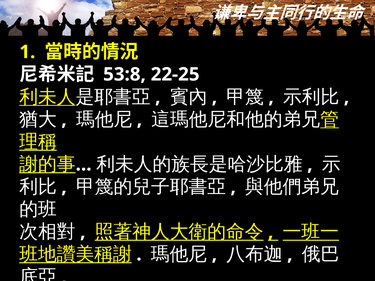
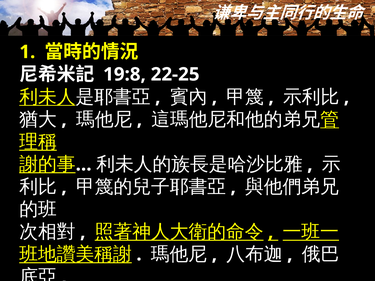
53:8: 53:8 -> 19:8
